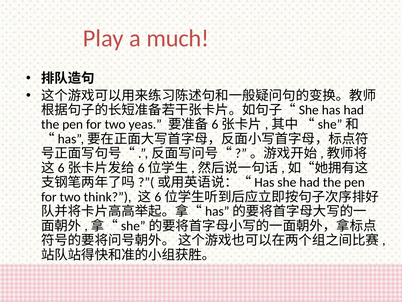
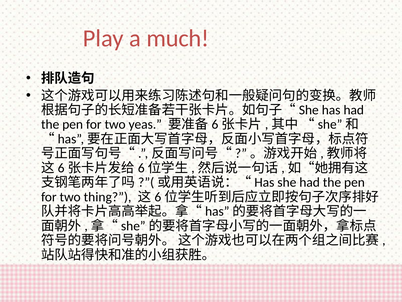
think: think -> thing
